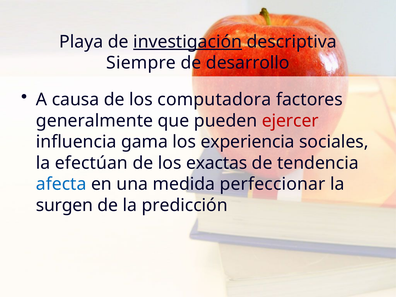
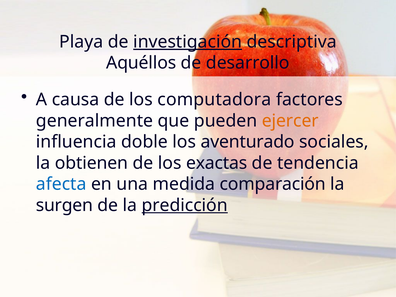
Siempre: Siempre -> Aquéllos
ejercer colour: red -> orange
gama: gama -> doble
experiencia: experiencia -> aventurado
efectúan: efectúan -> obtienen
perfeccionar: perfeccionar -> comparación
predicción underline: none -> present
